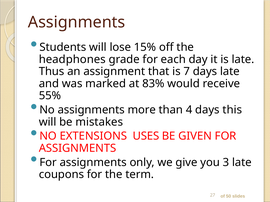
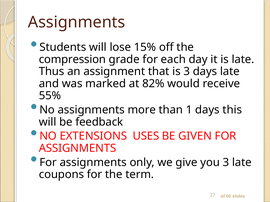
headphones: headphones -> compression
is 7: 7 -> 3
83%: 83% -> 82%
4: 4 -> 1
mistakes: mistakes -> feedback
